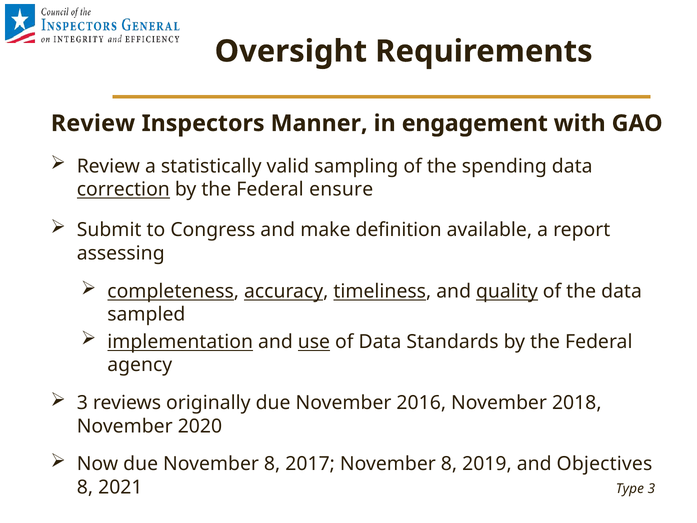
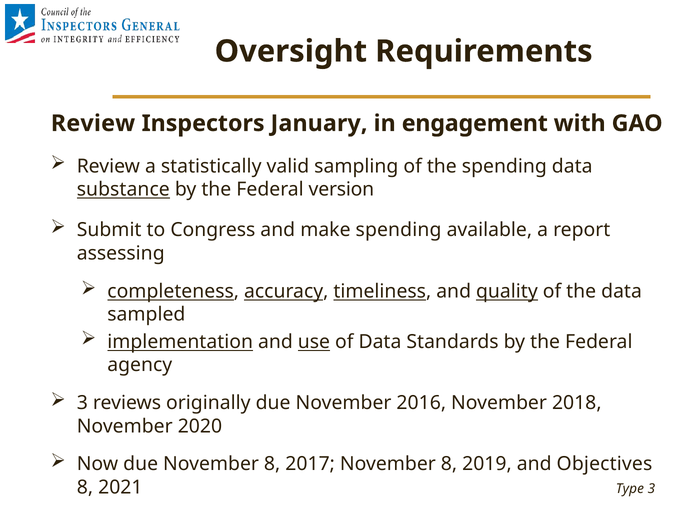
Manner: Manner -> January
correction: correction -> substance
ensure: ensure -> version
make definition: definition -> spending
